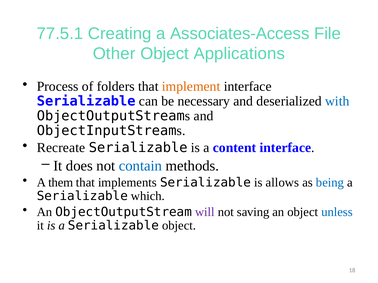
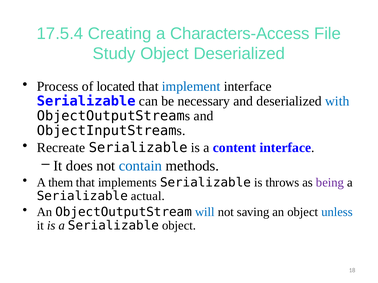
77.5.1: 77.5.1 -> 17.5.4
Associates-Access: Associates-Access -> Characters-Access
Other: Other -> Study
Object Applications: Applications -> Deserialized
folders: folders -> located
implement colour: orange -> blue
allows: allows -> throws
being colour: blue -> purple
which: which -> actual
will colour: purple -> blue
